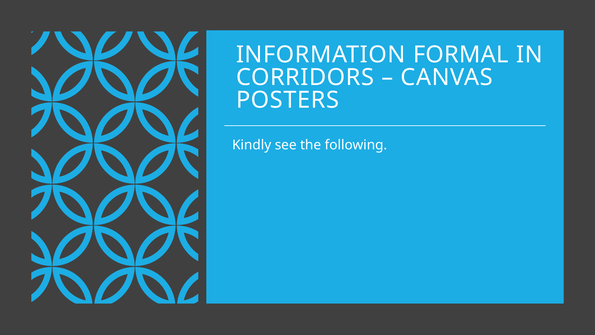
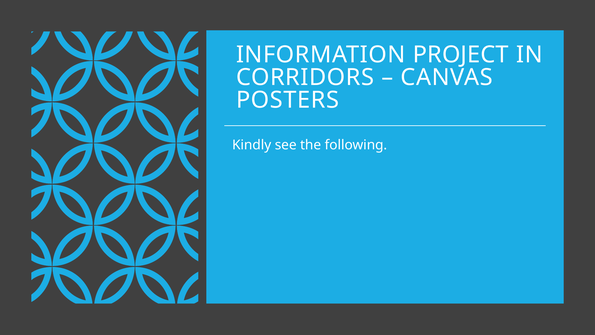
FORMAL: FORMAL -> PROJECT
